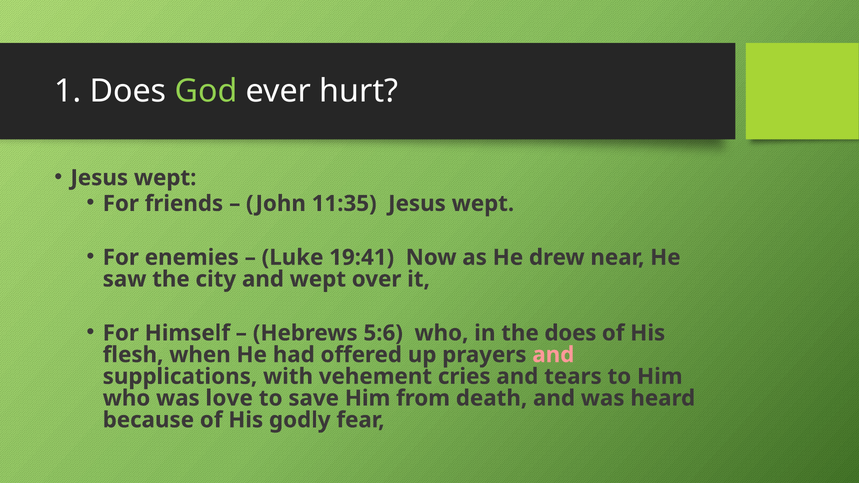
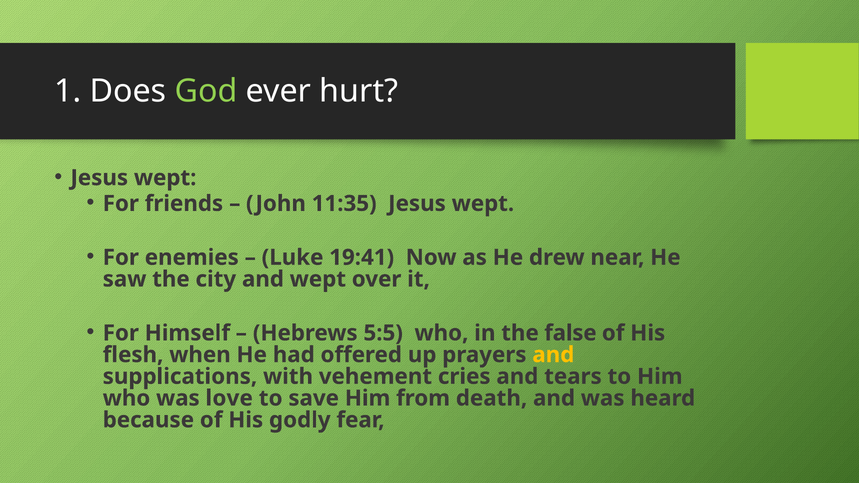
5:6: 5:6 -> 5:5
the does: does -> false
and at (553, 355) colour: pink -> yellow
